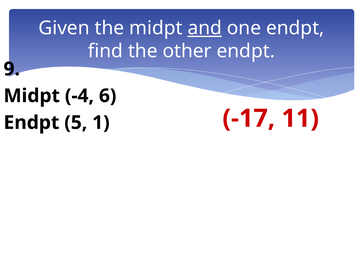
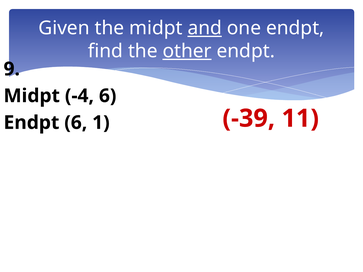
other underline: none -> present
Endpt 5: 5 -> 6
-17: -17 -> -39
